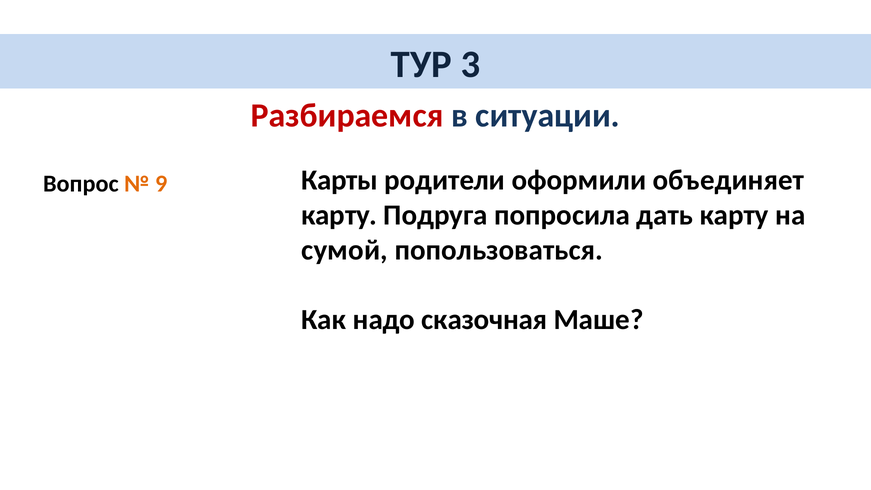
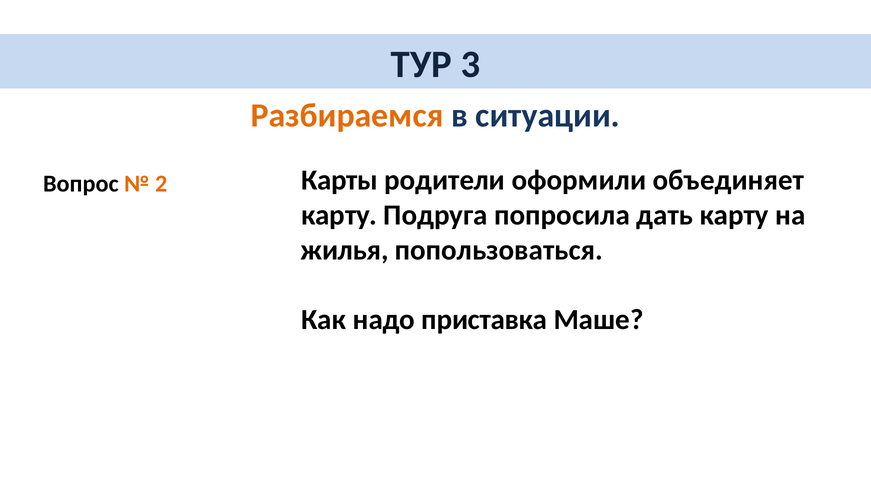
Разбираемся colour: red -> orange
9: 9 -> 2
сумой: сумой -> жилья
сказочная: сказочная -> приставка
